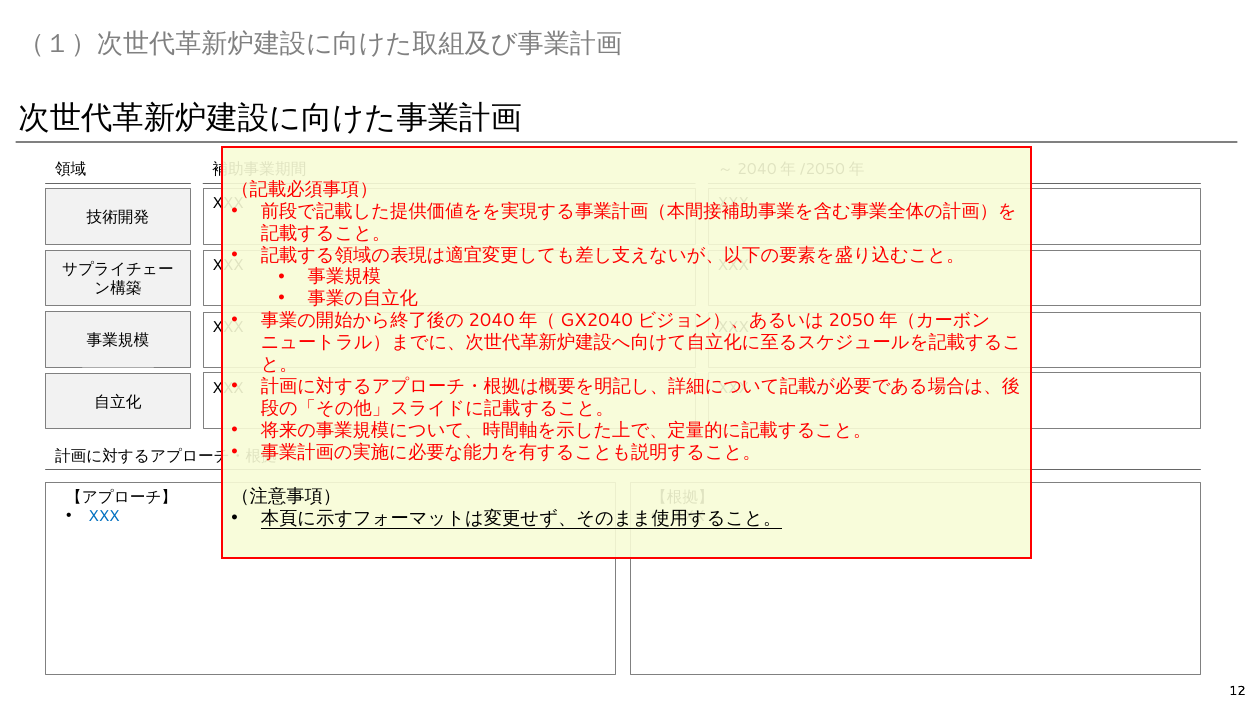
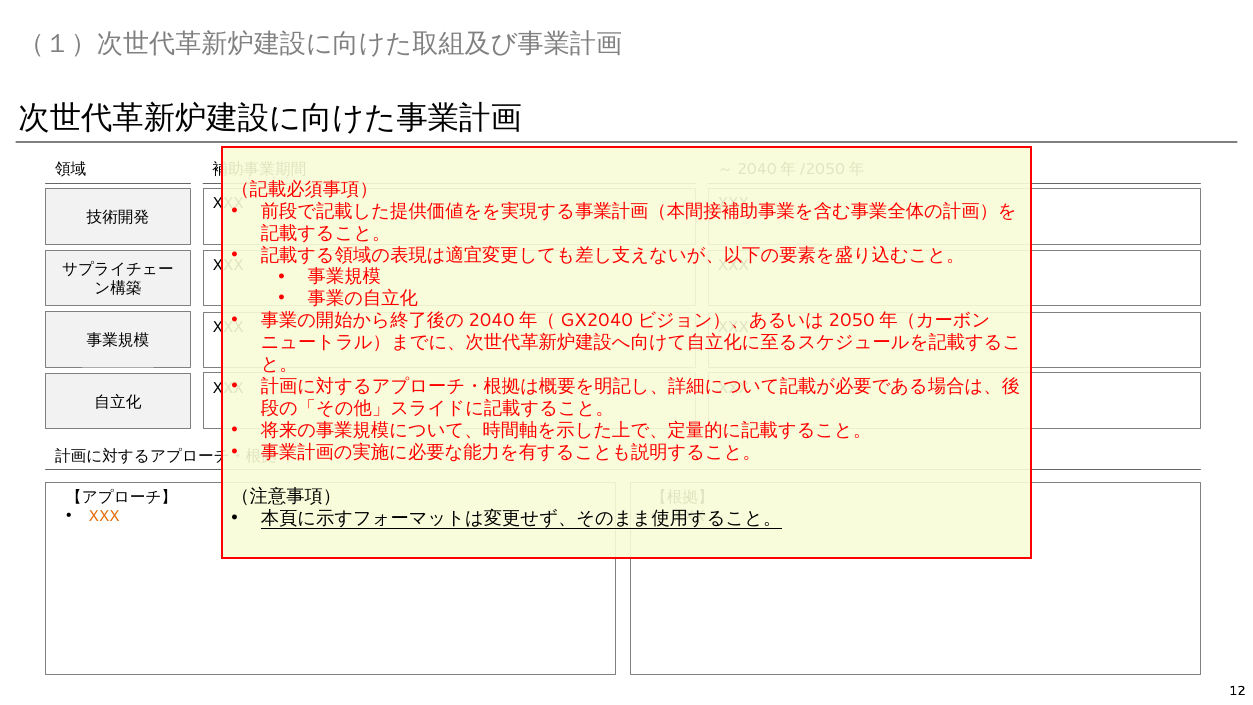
XXX at (104, 516) colour: blue -> orange
